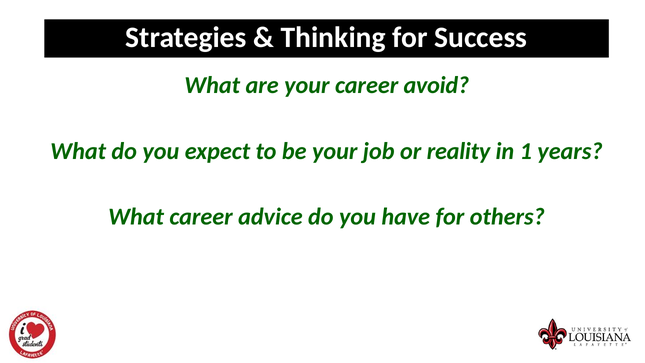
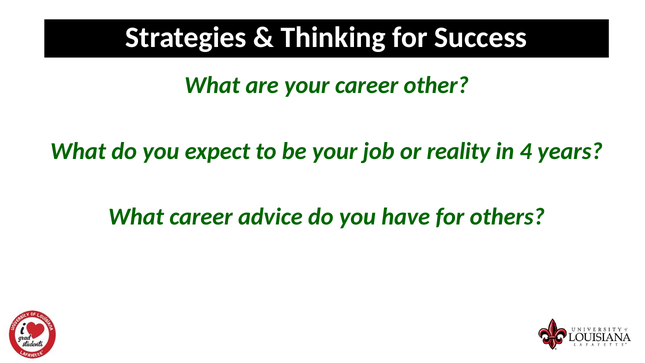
avoid: avoid -> other
1: 1 -> 4
